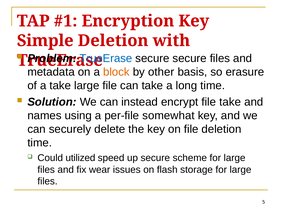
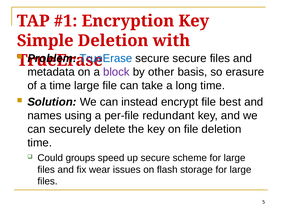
block colour: orange -> purple
a take: take -> time
file take: take -> best
somewhat: somewhat -> redundant
utilized: utilized -> groups
